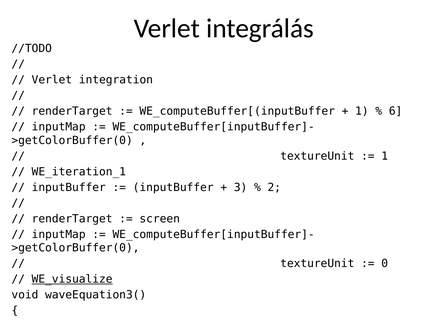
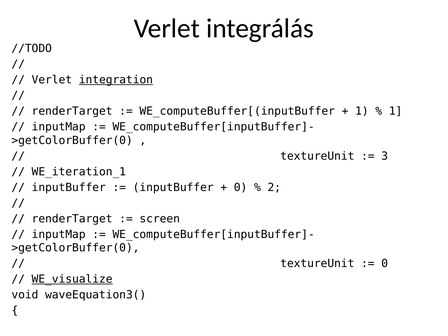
integration underline: none -> present
6 at (396, 111): 6 -> 1
1 at (385, 156): 1 -> 3
3 at (241, 187): 3 -> 0
